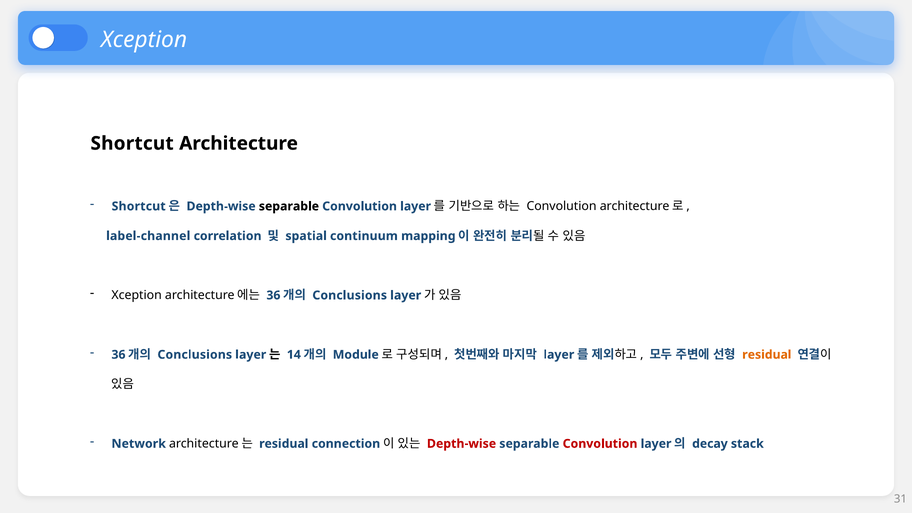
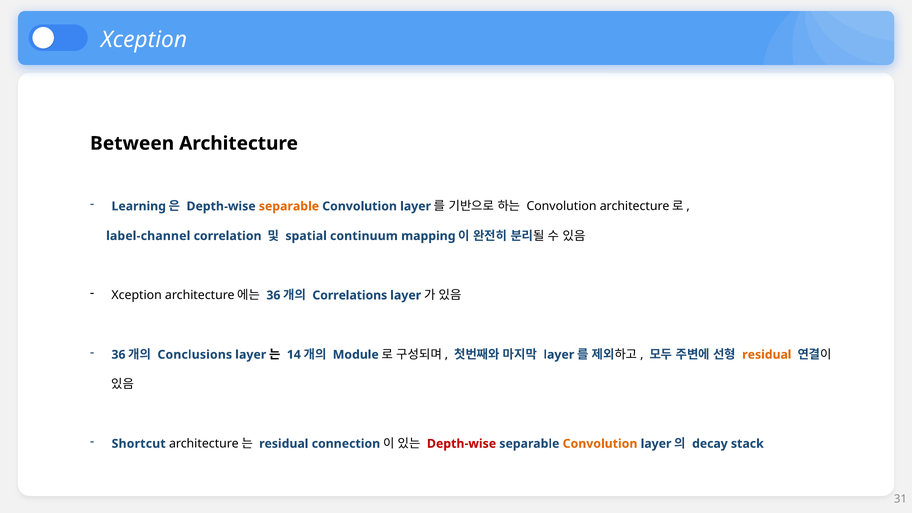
Shortcut at (132, 143): Shortcut -> Between
Shortcut at (139, 206): Shortcut -> Learning
separable at (289, 206) colour: black -> orange
Conclusions at (350, 295): Conclusions -> Correlations
Network: Network -> Shortcut
Convolution at (600, 444) colour: red -> orange
